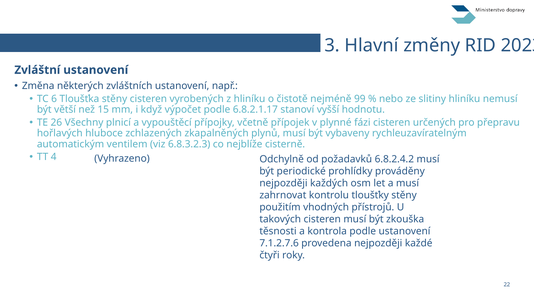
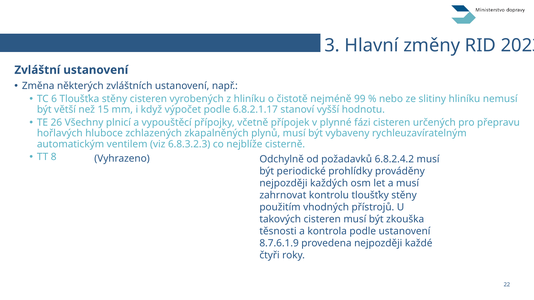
4: 4 -> 8
7.1.2.7.6: 7.1.2.7.6 -> 8.7.6.1.9
